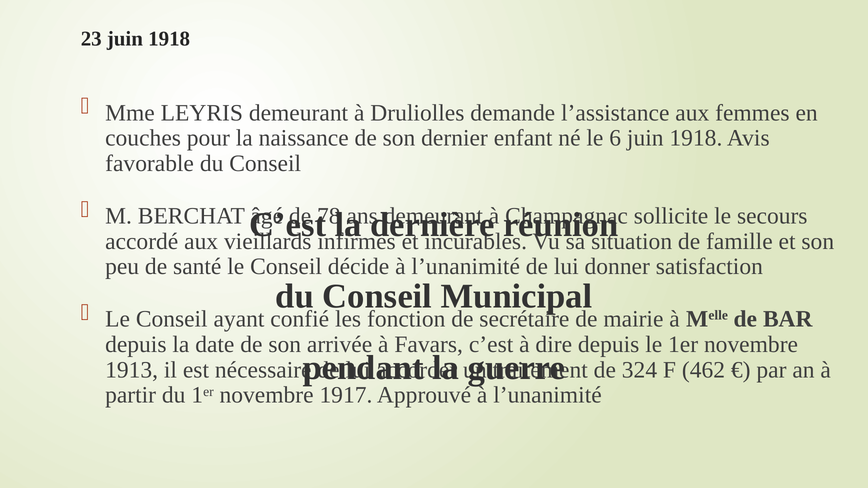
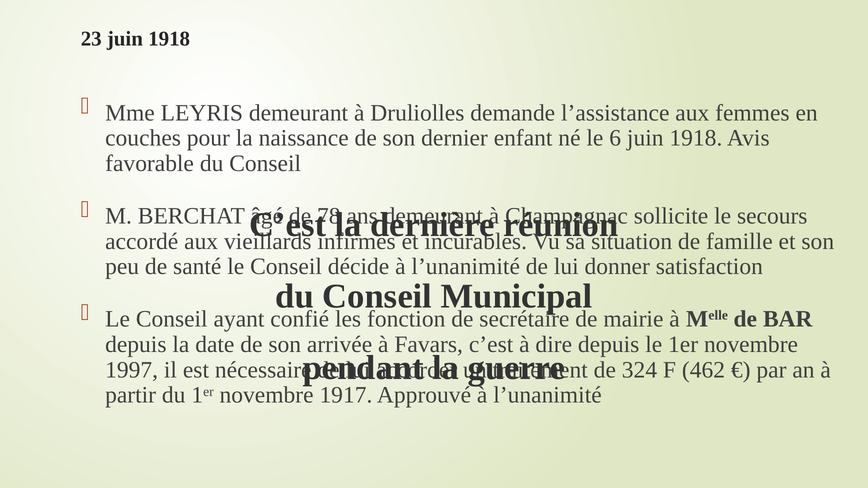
1913: 1913 -> 1997
